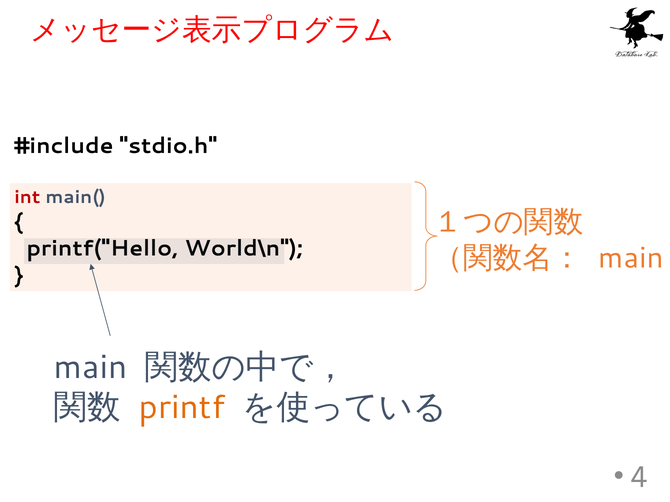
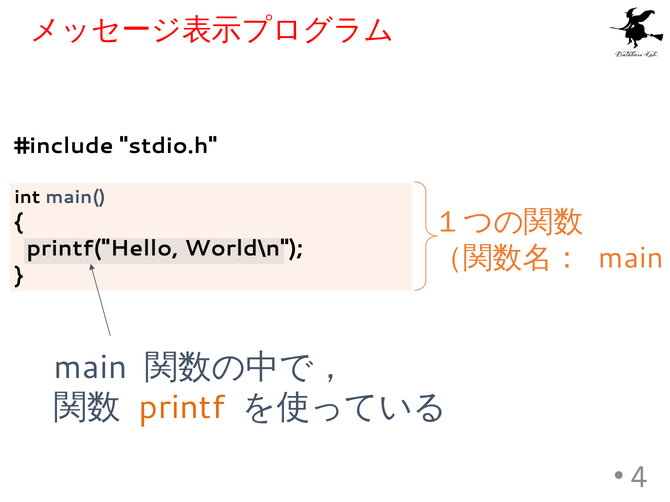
int colour: red -> black
